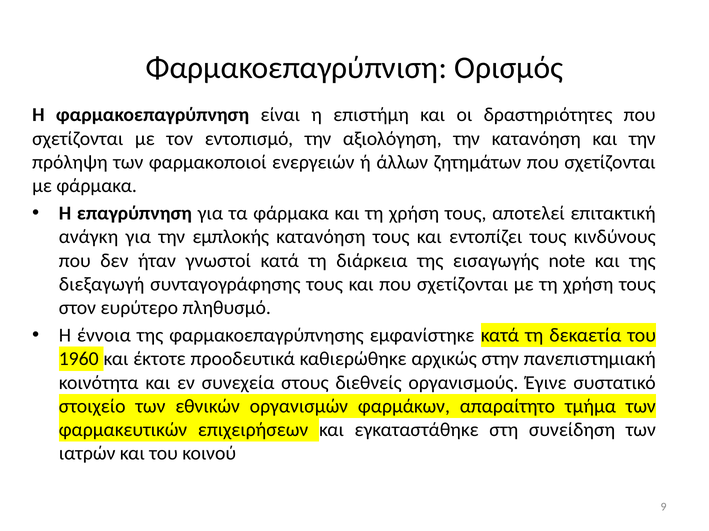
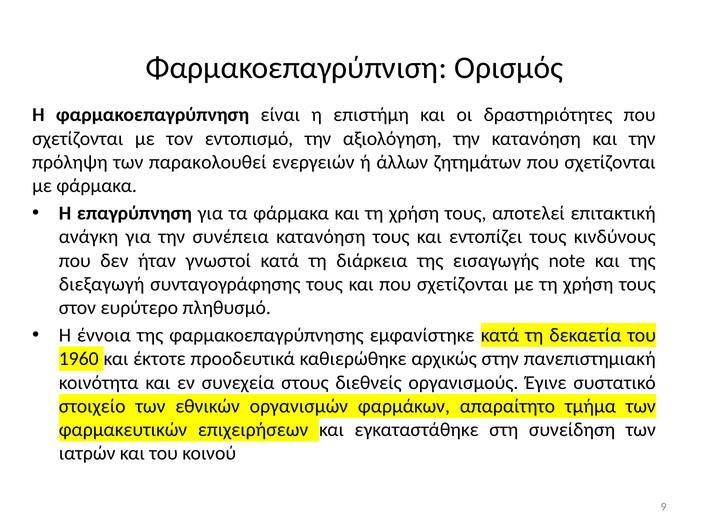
φαρμακοποιοί: φαρμακοποιοί -> παρακολουθεί
εμπλοκής: εμπλοκής -> συνέπεια
